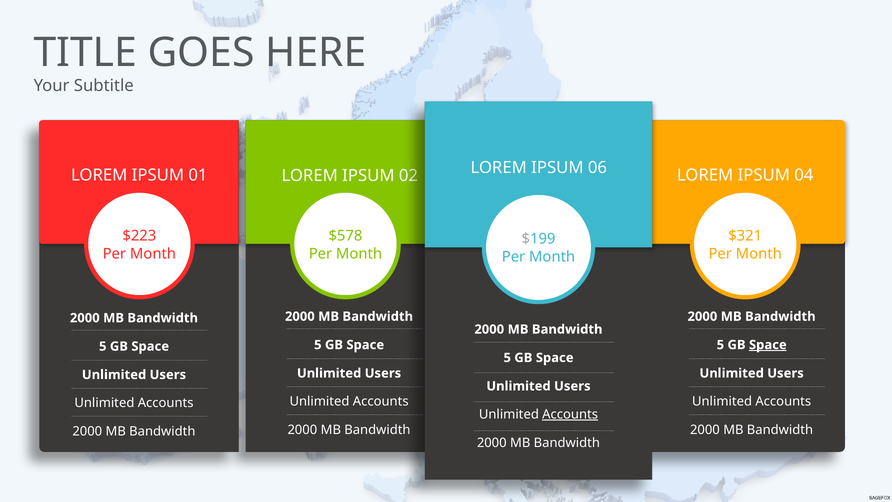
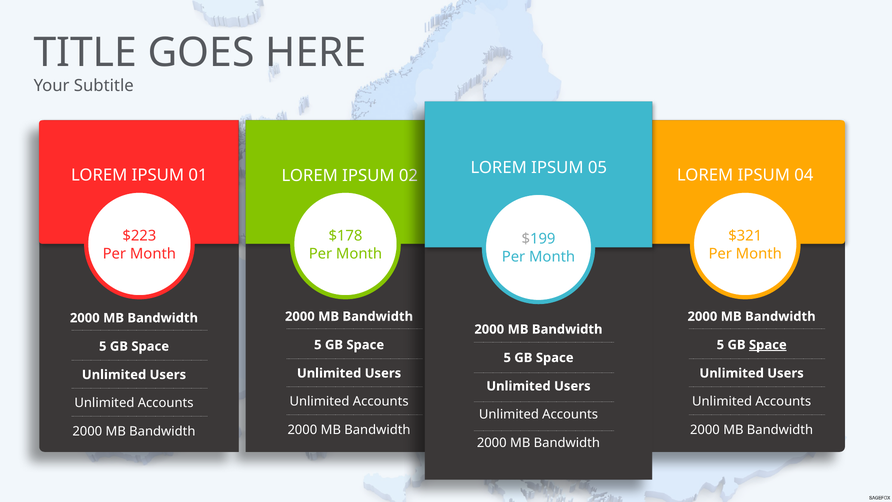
06: 06 -> 05
$578: $578 -> $178
Accounts at (570, 414) underline: present -> none
